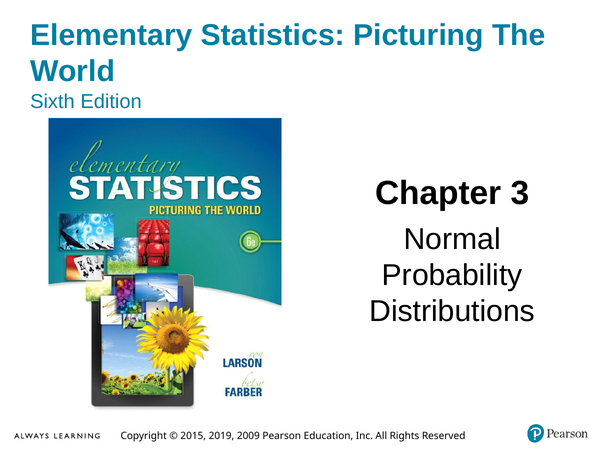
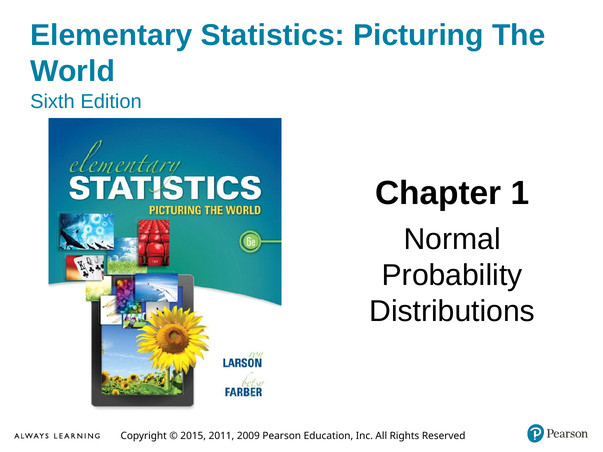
3: 3 -> 1
2019: 2019 -> 2011
